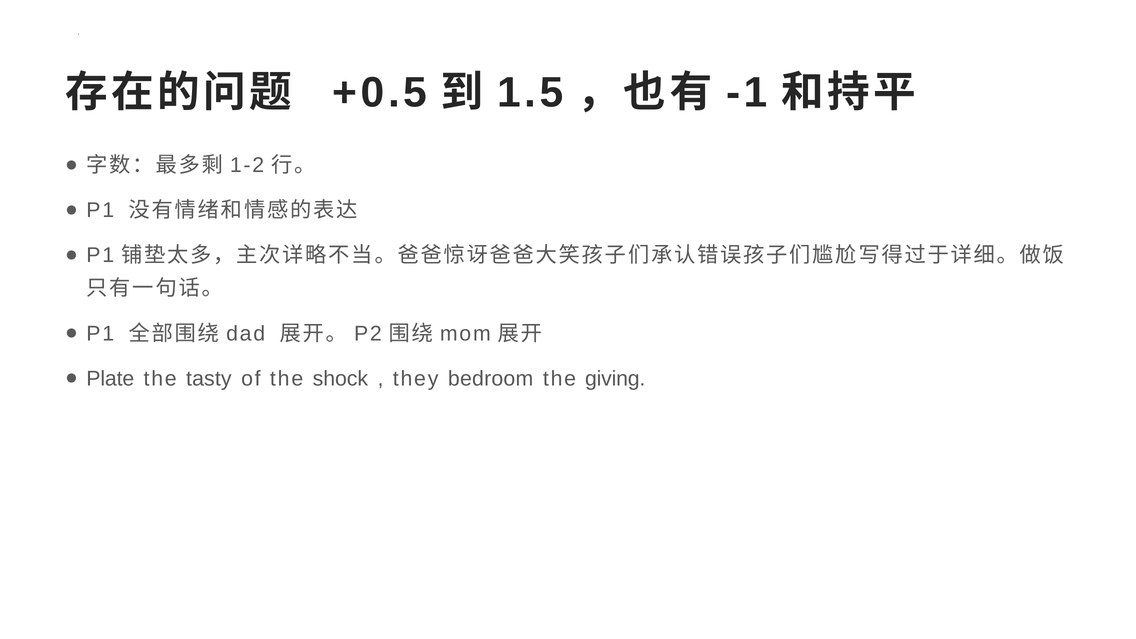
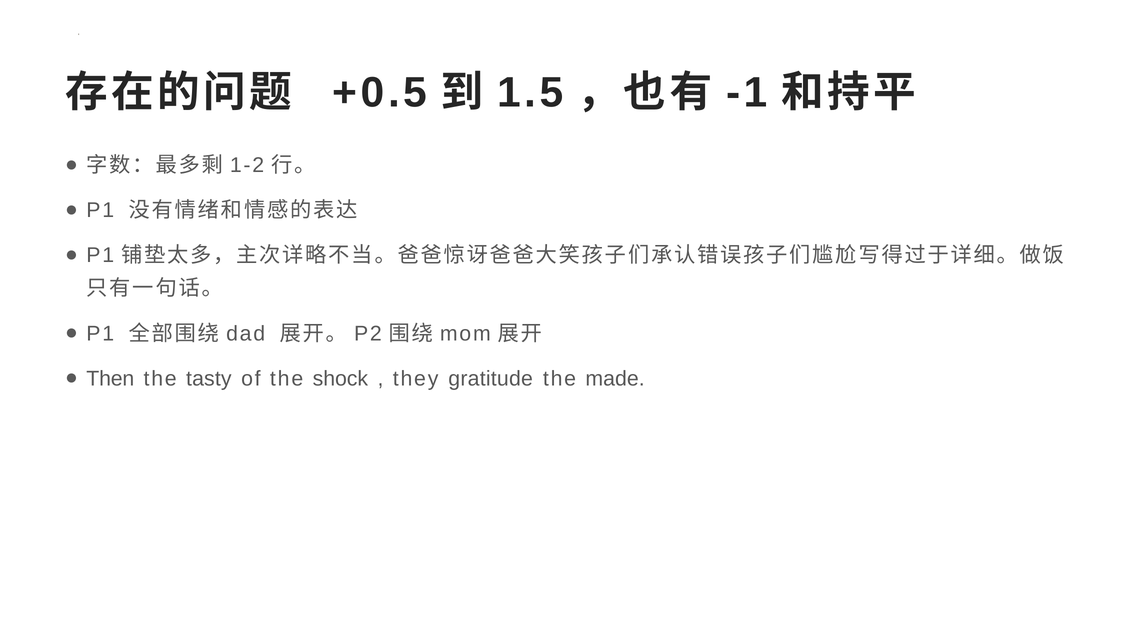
Plate: Plate -> Then
bedroom: bedroom -> gratitude
giving: giving -> made
